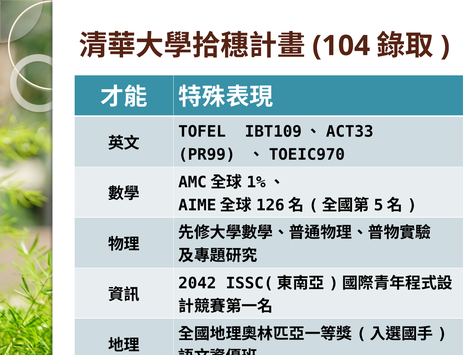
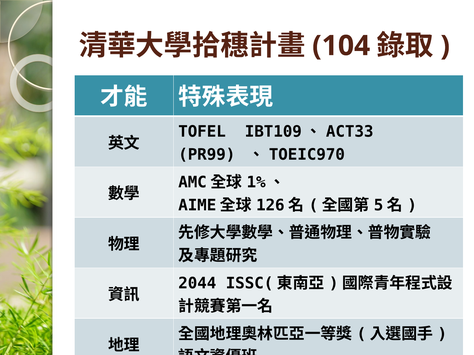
2042: 2042 -> 2044
